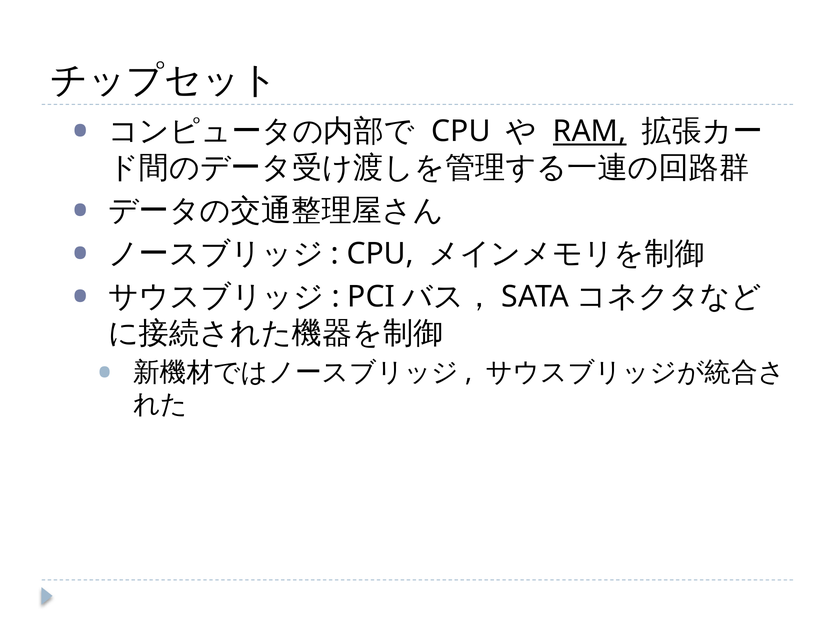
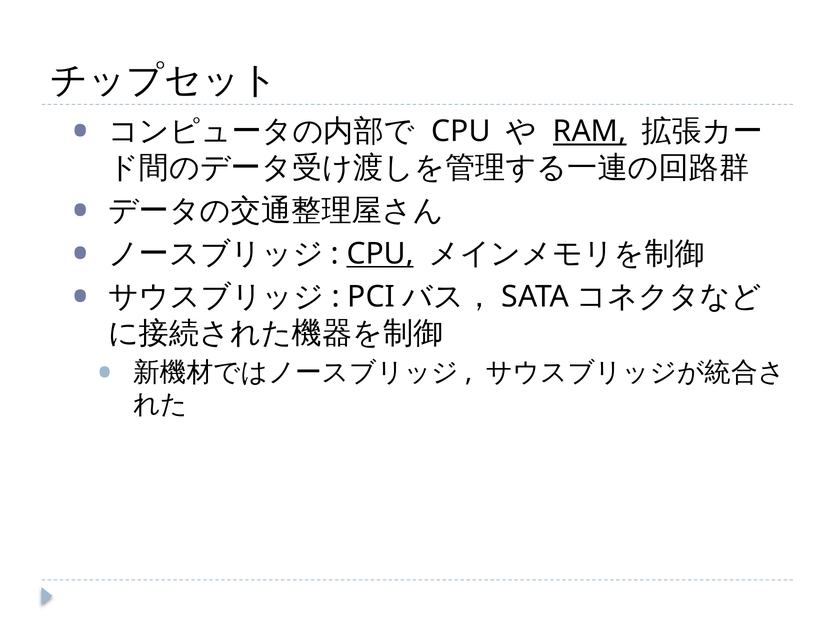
CPU at (380, 254) underline: none -> present
